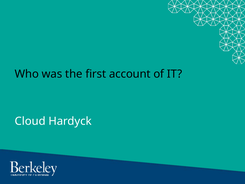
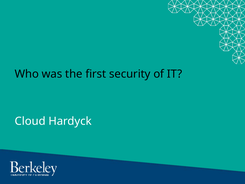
account: account -> security
